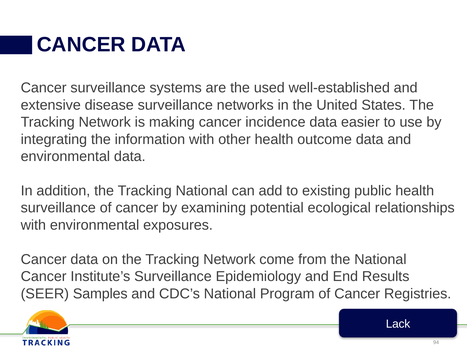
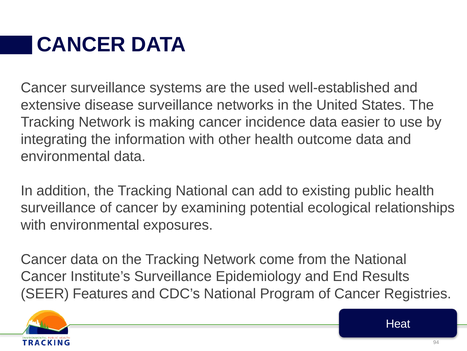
Samples: Samples -> Features
Lack: Lack -> Heat
